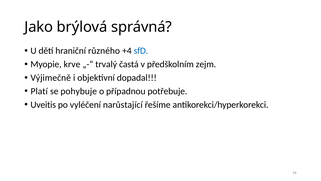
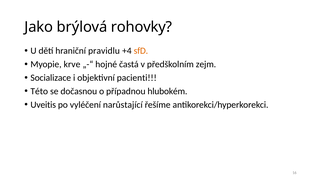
správná: správná -> rohovky
různého: různého -> pravidlu
sfD colour: blue -> orange
trvalý: trvalý -> hojné
Výjimečně: Výjimečně -> Socializace
dopadal: dopadal -> pacienti
Platí: Platí -> Této
pohybuje: pohybuje -> dočasnou
potřebuje: potřebuje -> hlubokém
